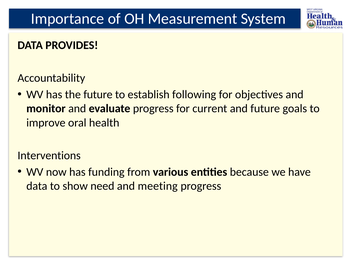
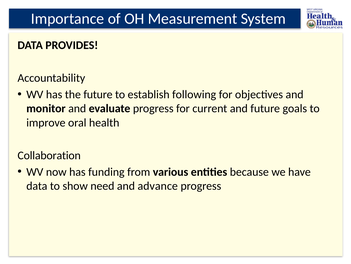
Interventions: Interventions -> Collaboration
meeting: meeting -> advance
